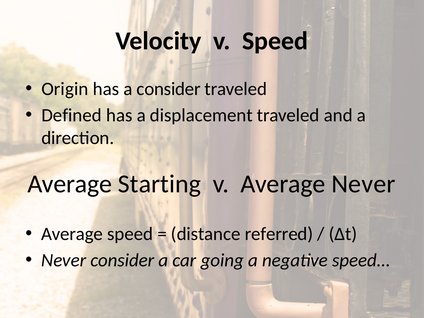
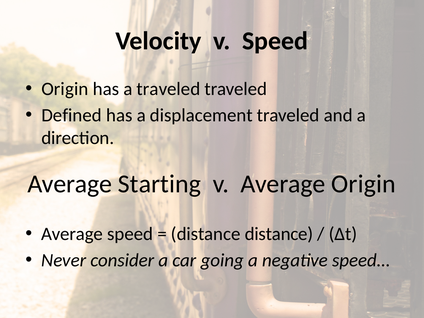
a consider: consider -> traveled
Average Never: Never -> Origin
distance referred: referred -> distance
